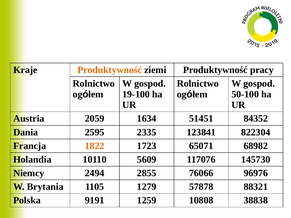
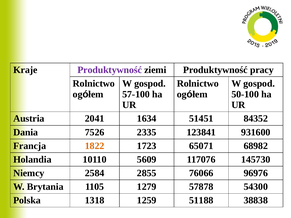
Produktywność at (110, 70) colour: orange -> purple
19-100: 19-100 -> 57-100
2059: 2059 -> 2041
2595: 2595 -> 7526
822304: 822304 -> 931600
2494: 2494 -> 2584
88321: 88321 -> 54300
9191: 9191 -> 1318
10808: 10808 -> 51188
